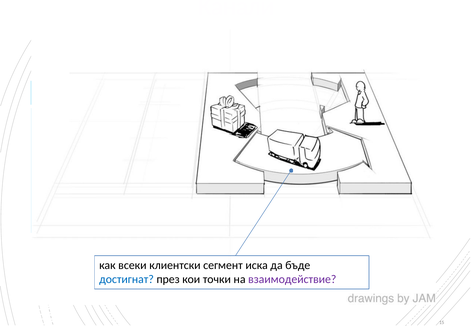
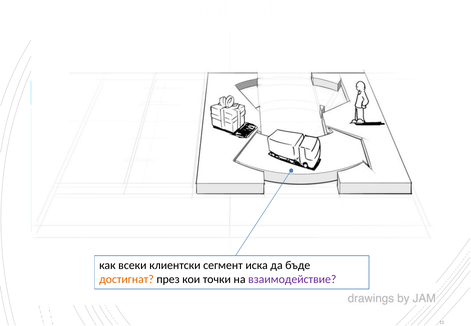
достигнат colour: blue -> orange
